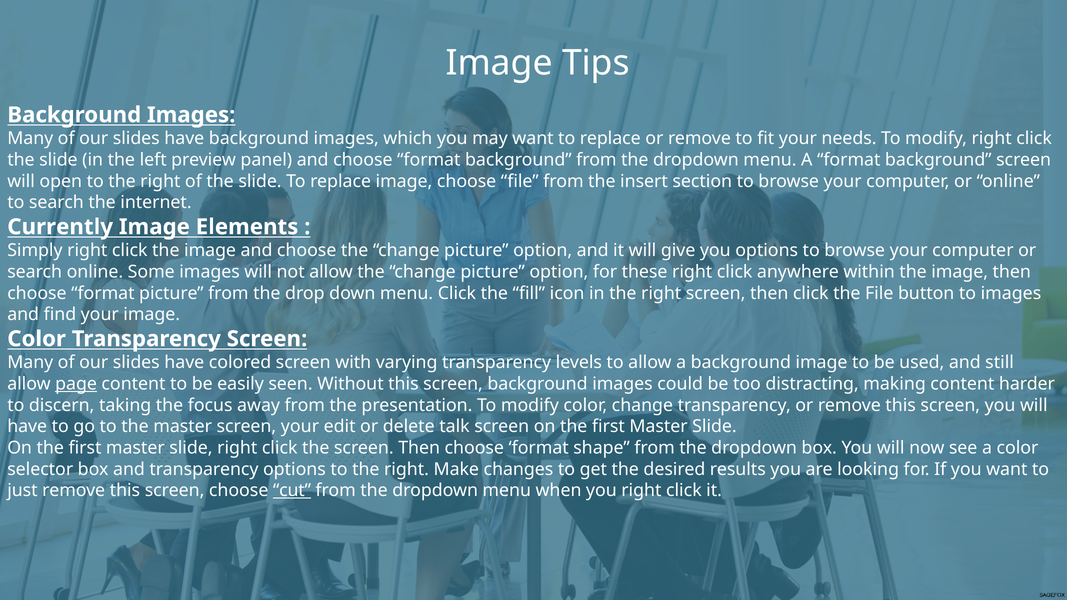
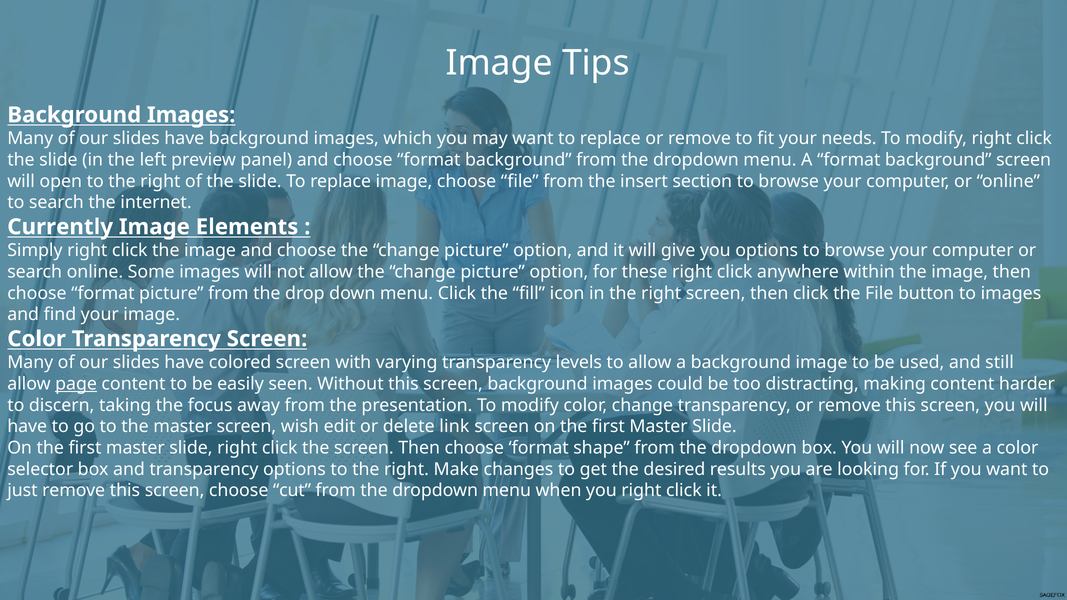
screen your: your -> wish
talk: talk -> link
cut underline: present -> none
